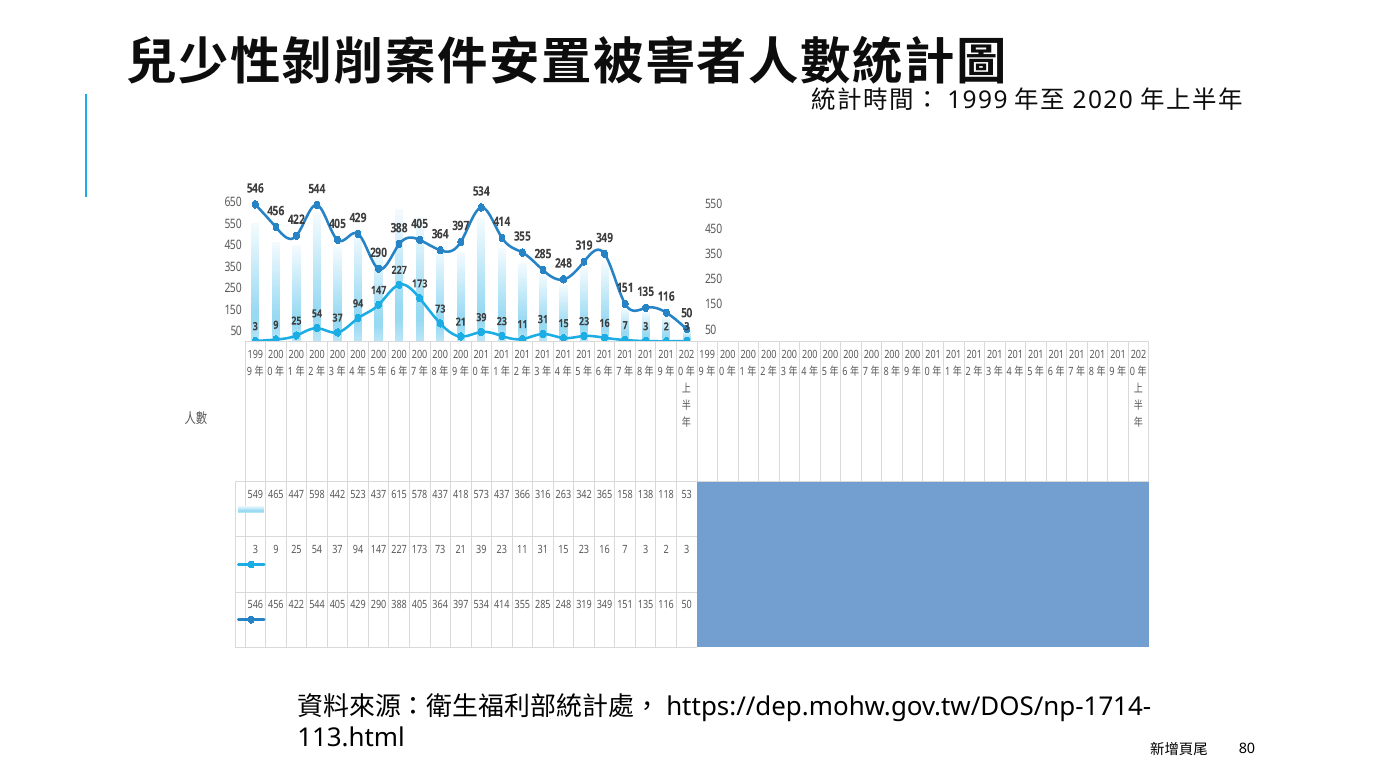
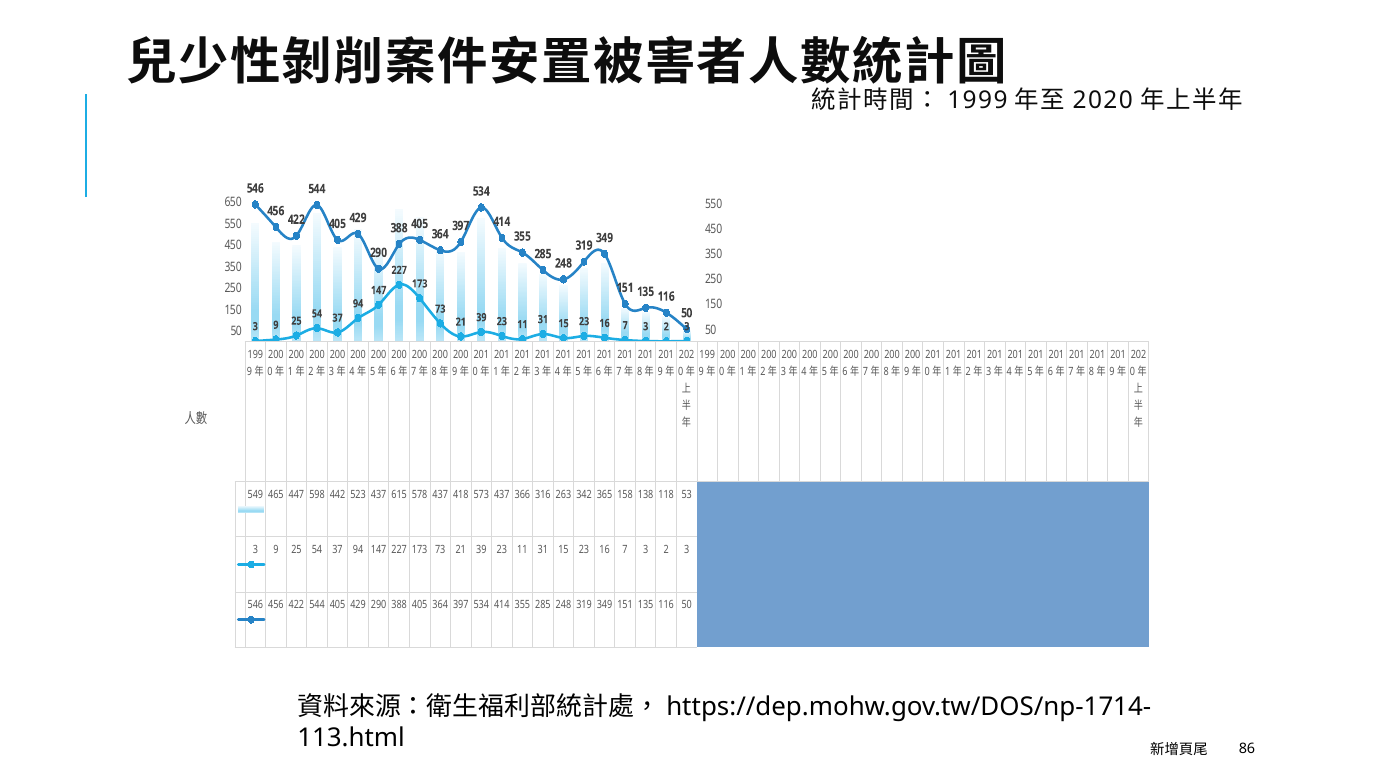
80: 80 -> 86
